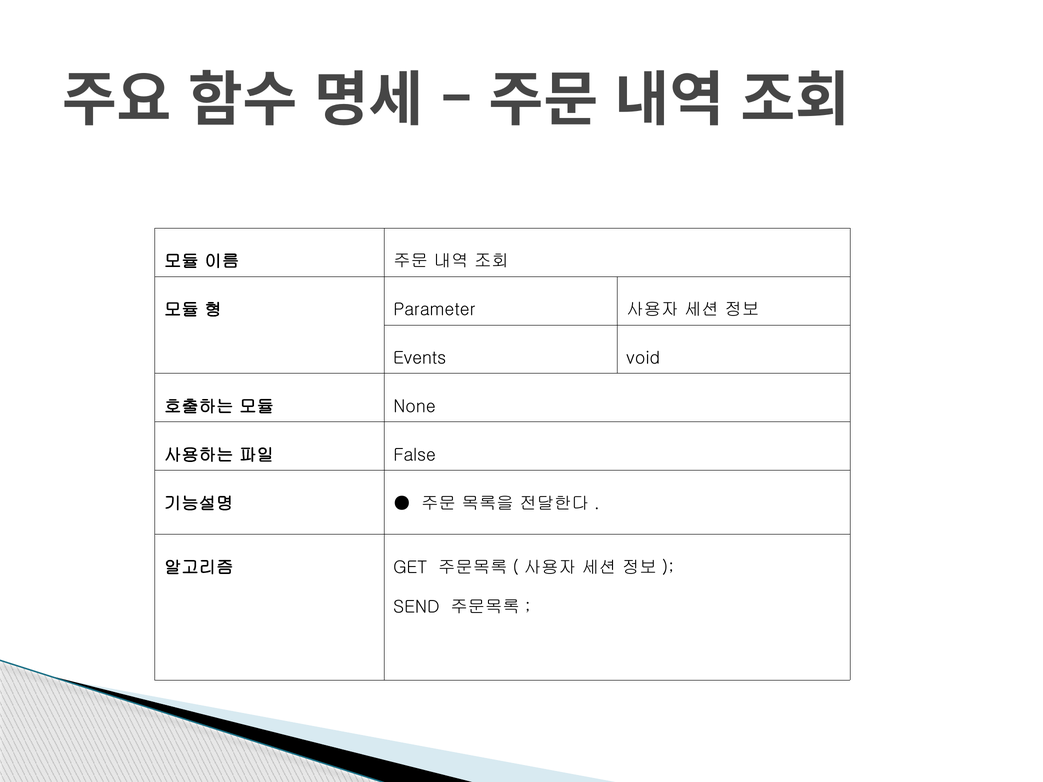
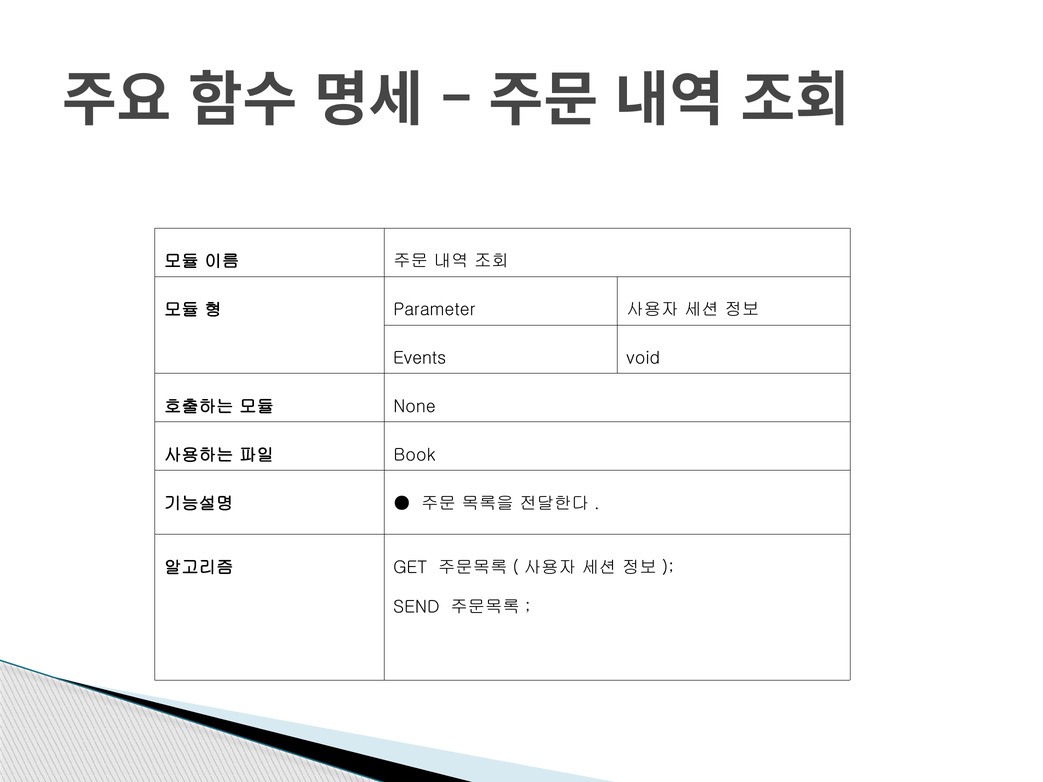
False: False -> Book
